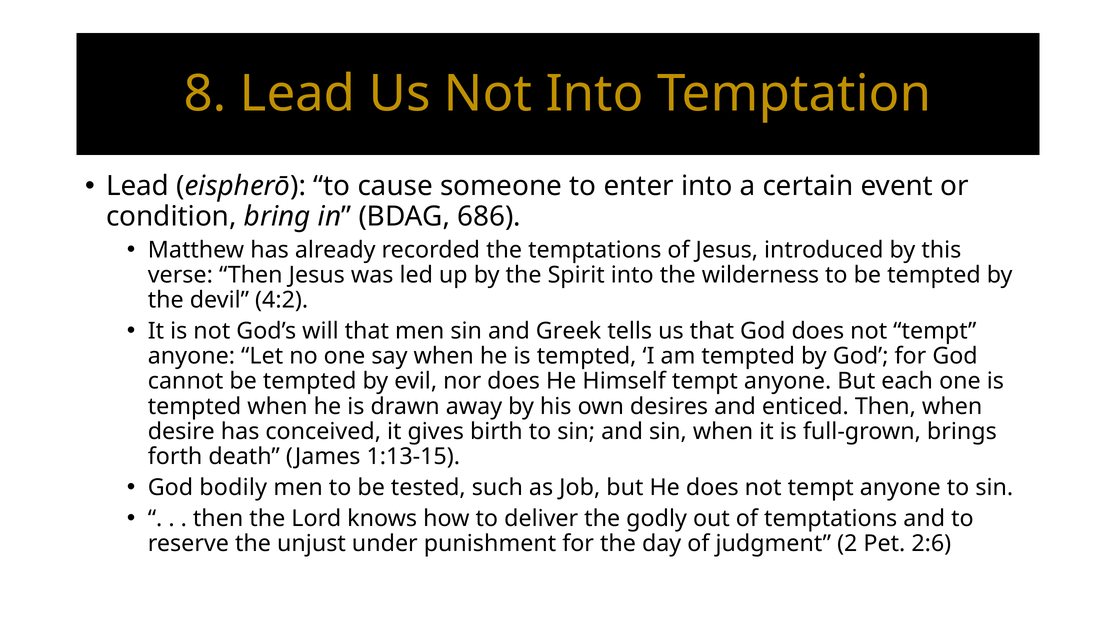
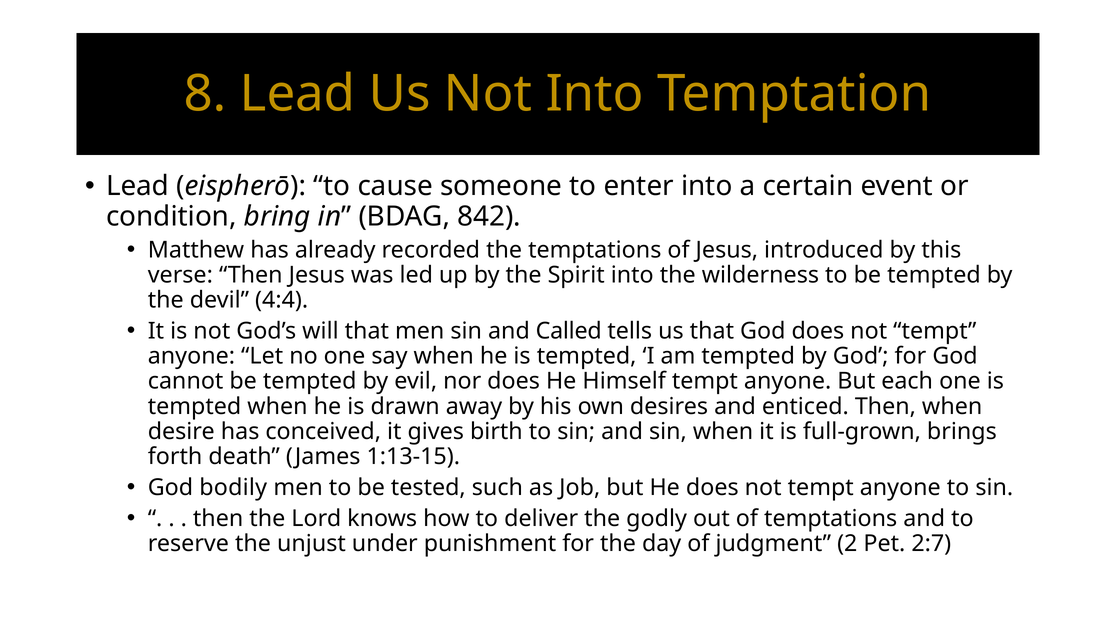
686: 686 -> 842
4:2: 4:2 -> 4:4
Greek: Greek -> Called
2:6: 2:6 -> 2:7
